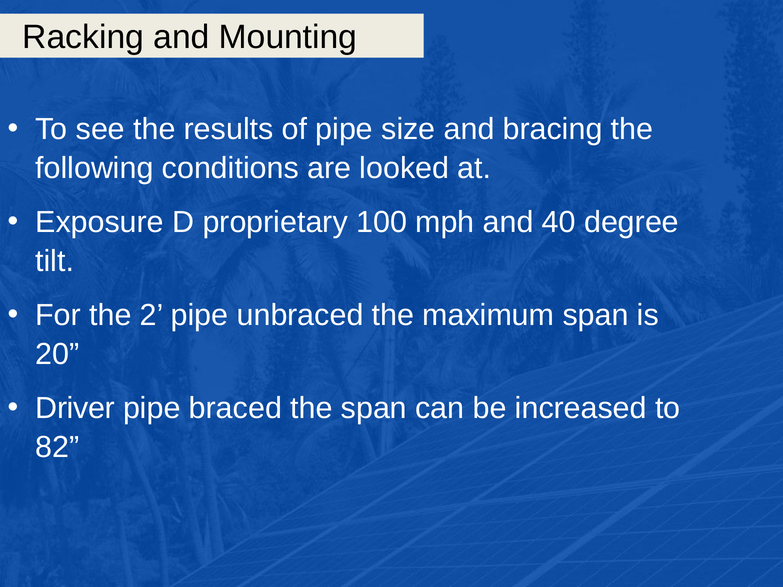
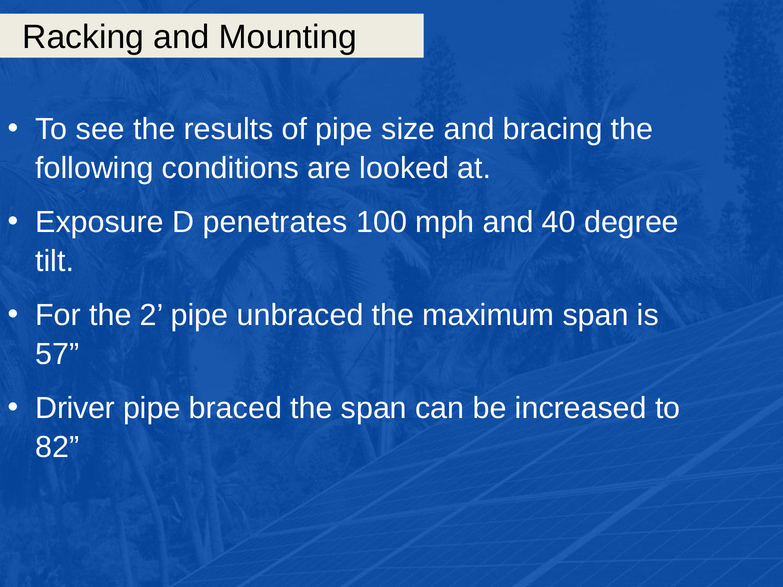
proprietary: proprietary -> penetrates
20: 20 -> 57
